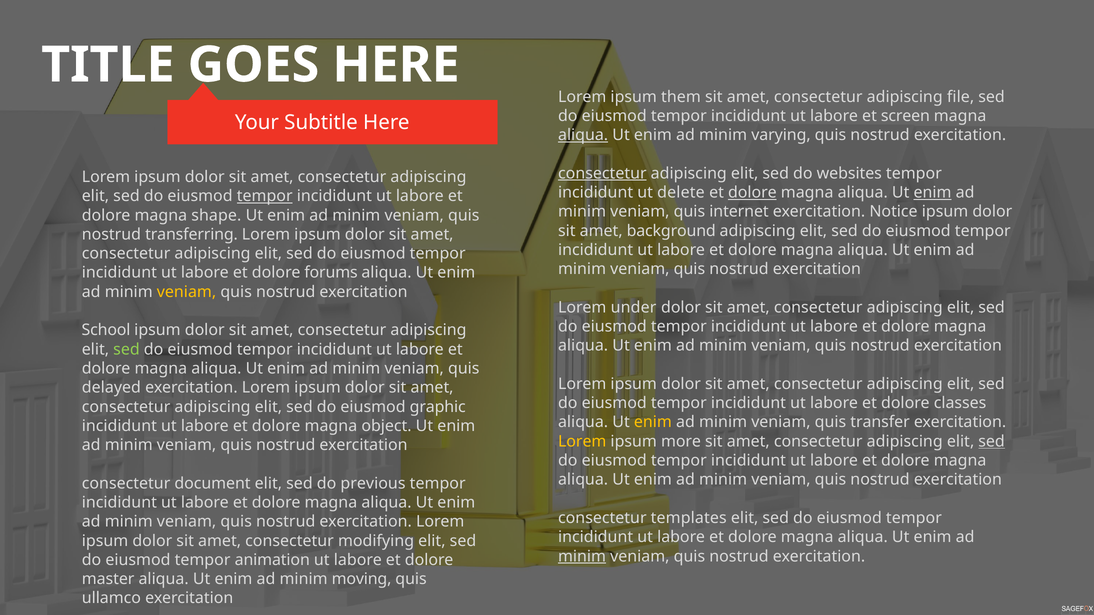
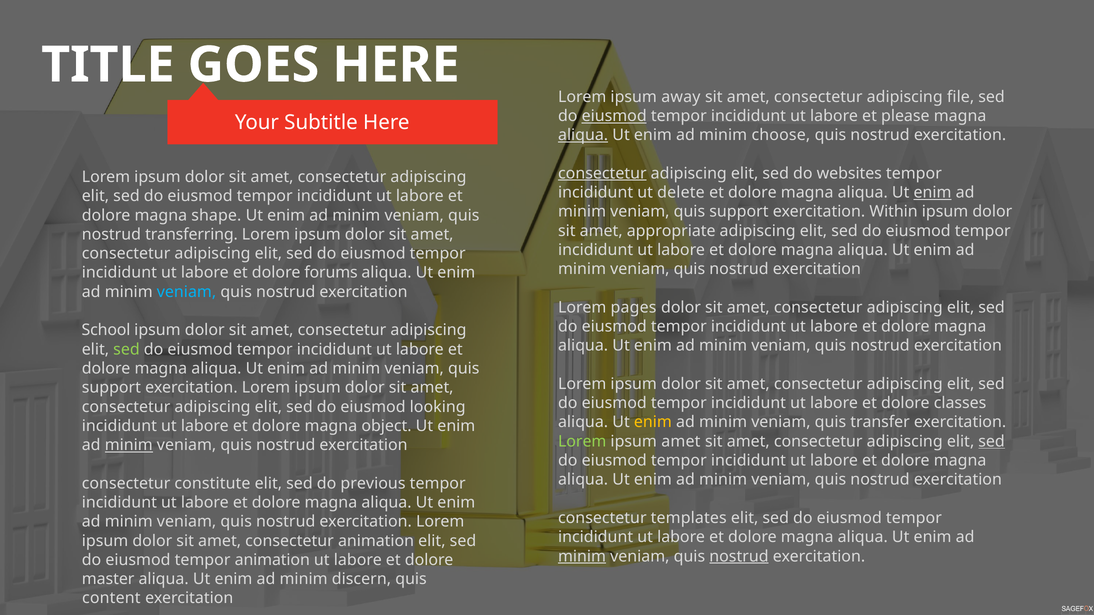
them: them -> away
eiusmod at (614, 116) underline: none -> present
screen: screen -> please
varying: varying -> choose
dolore at (752, 193) underline: present -> none
tempor at (265, 196) underline: present -> none
internet at (739, 212): internet -> support
Notice: Notice -> Within
background: background -> appropriate
veniam at (187, 292) colour: yellow -> light blue
under: under -> pages
delayed at (111, 388): delayed -> support
graphic: graphic -> looking
Lorem at (582, 442) colour: yellow -> light green
ipsum more: more -> amet
minim at (129, 445) underline: none -> present
document: document -> constitute
consectetur modifying: modifying -> animation
nostrud at (739, 557) underline: none -> present
moving: moving -> discern
ullamco: ullamco -> content
